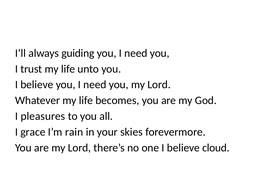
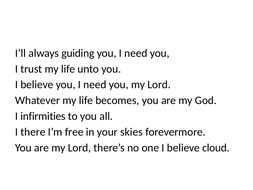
pleasures: pleasures -> infirmities
grace: grace -> there
rain: rain -> free
